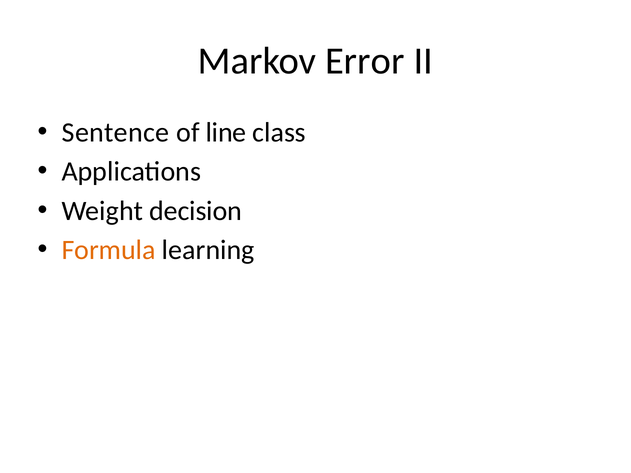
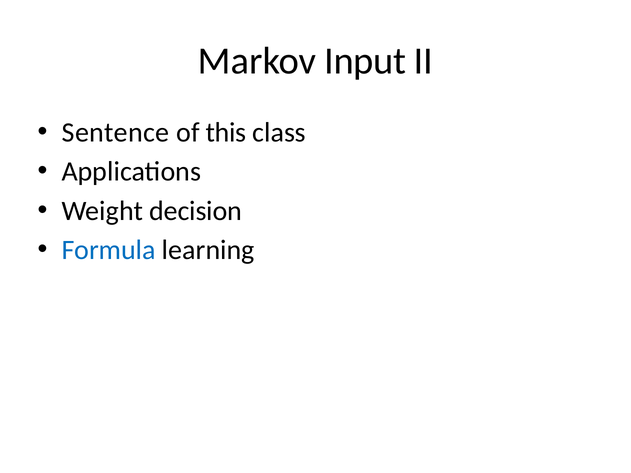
Error: Error -> Input
line: line -> this
Formula colour: orange -> blue
